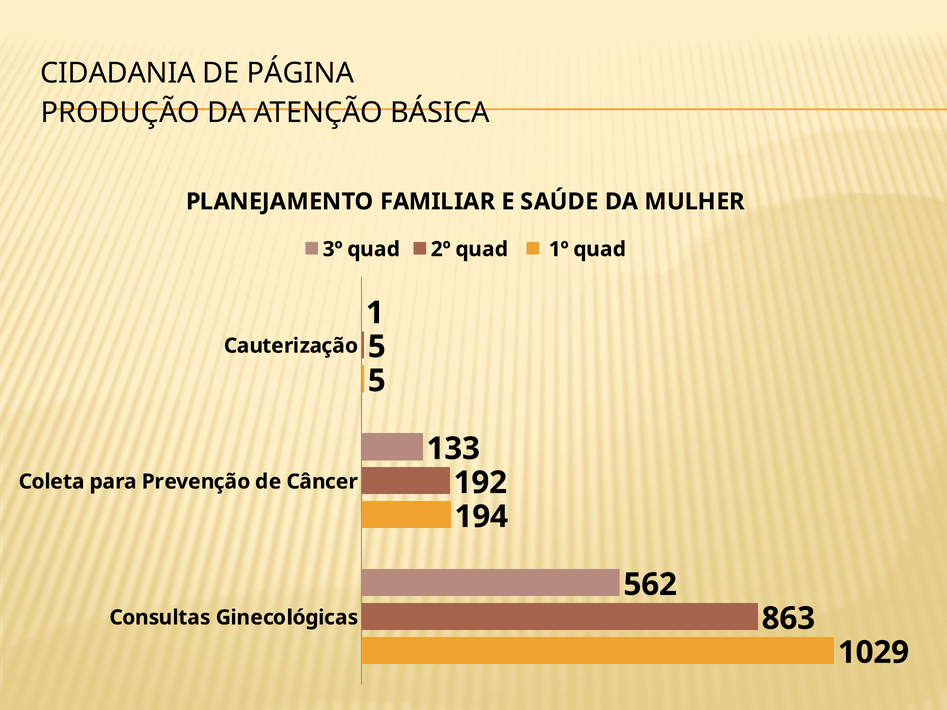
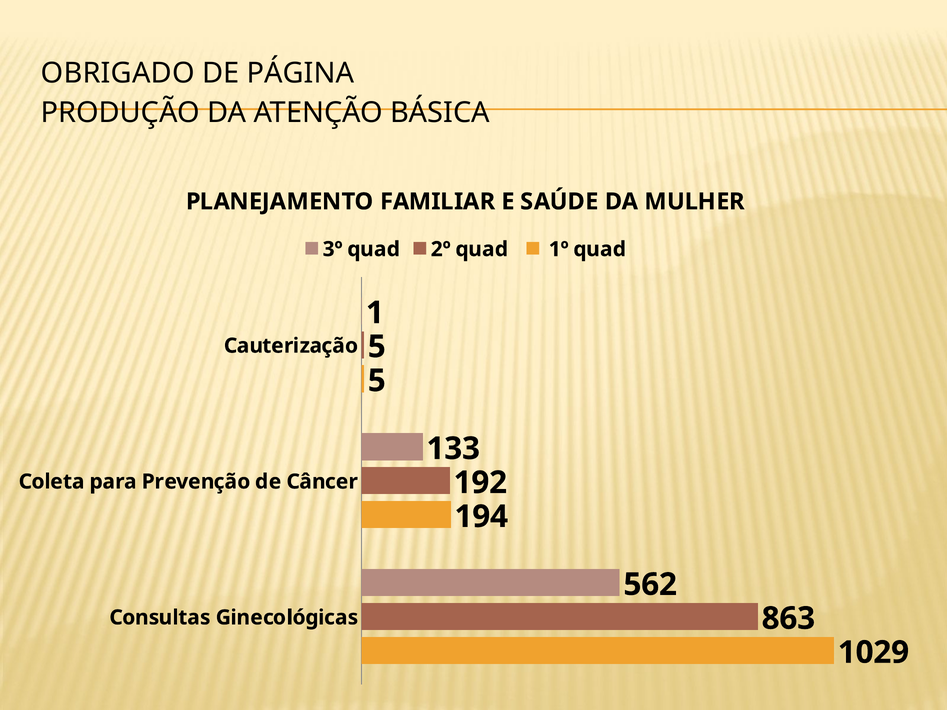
CIDADANIA: CIDADANIA -> OBRIGADO
